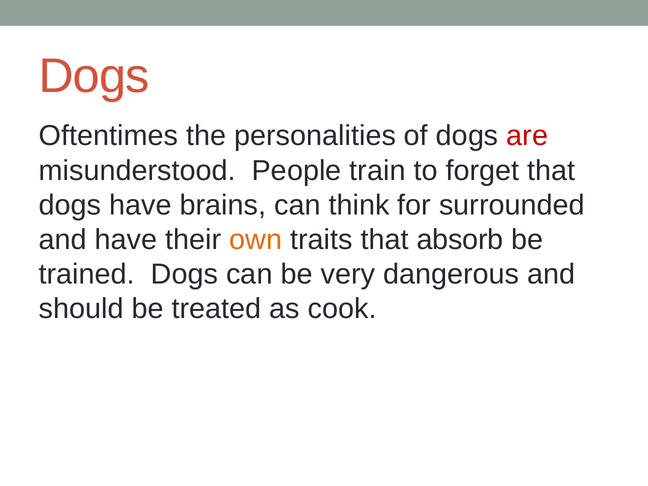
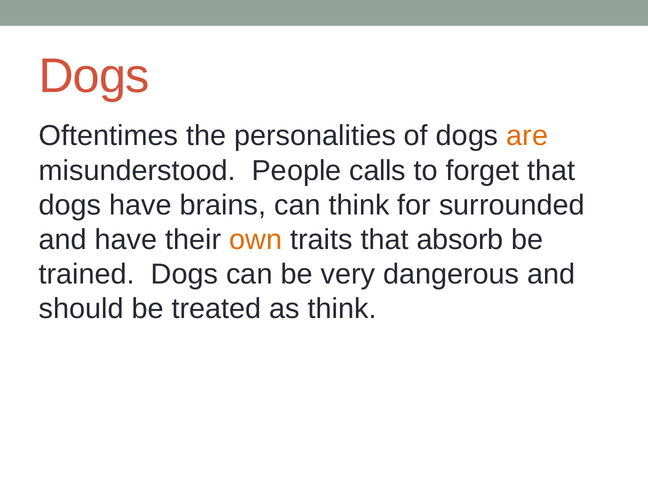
are colour: red -> orange
train: train -> calls
as cook: cook -> think
